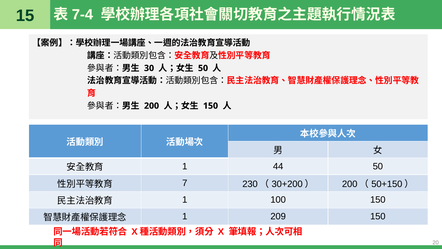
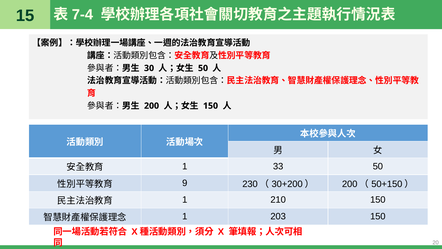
44: 44 -> 33
7: 7 -> 9
100: 100 -> 210
209: 209 -> 203
